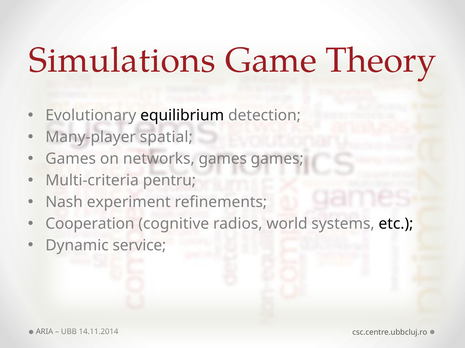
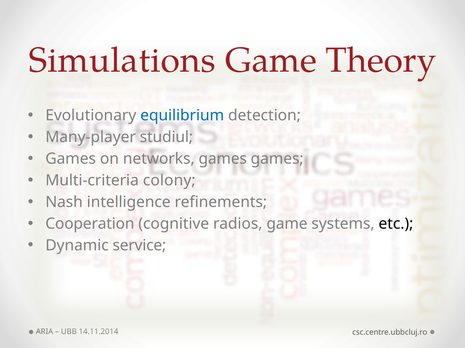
equilibrium colour: black -> blue
spatial: spatial -> studiul
pentru: pentru -> colony
experiment: experiment -> intelligence
radios world: world -> game
